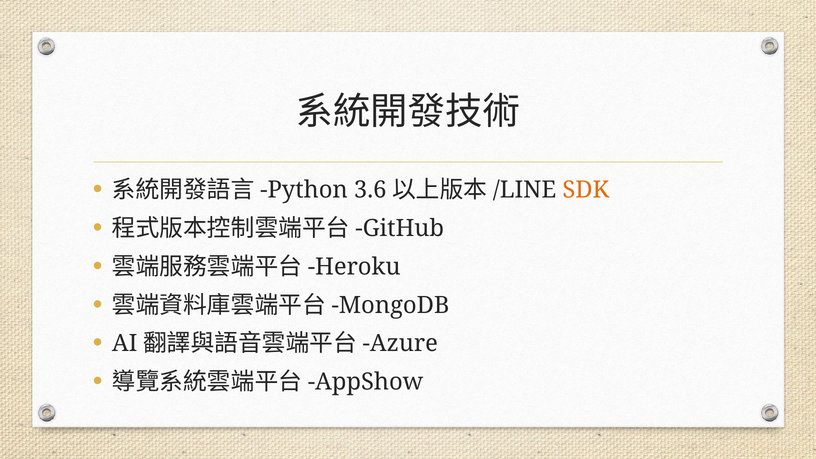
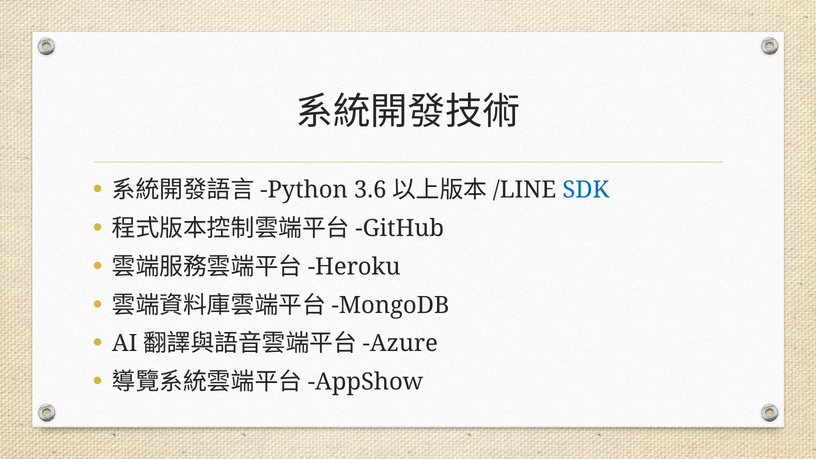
SDK colour: orange -> blue
